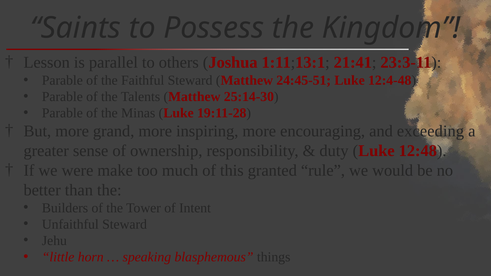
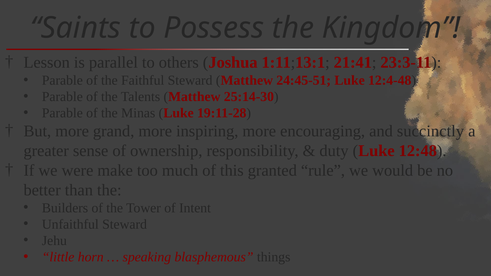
exceeding: exceeding -> succinctly
